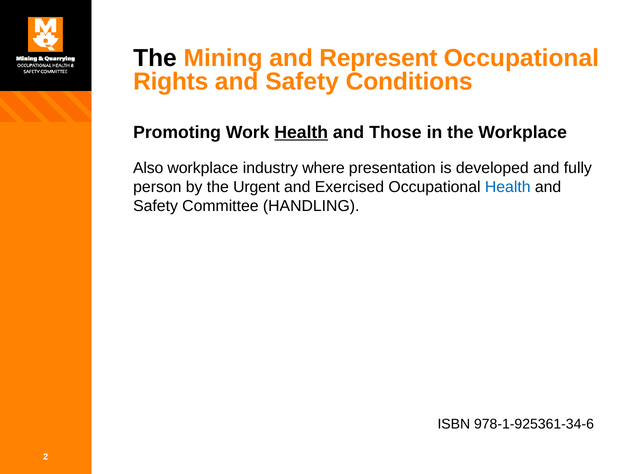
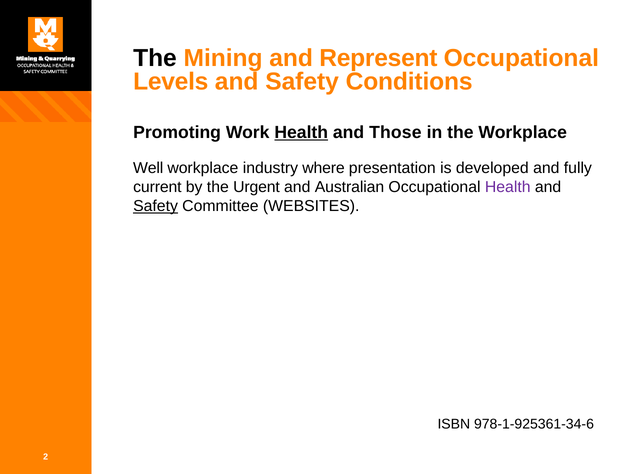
Rights: Rights -> Levels
Also: Also -> Well
person: person -> current
Exercised: Exercised -> Australian
Health at (508, 187) colour: blue -> purple
Safety at (156, 206) underline: none -> present
HANDLING: HANDLING -> WEBSITES
